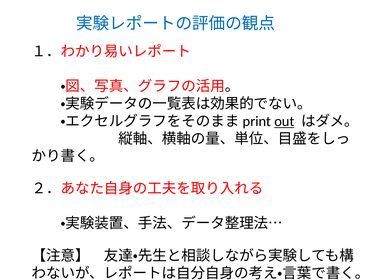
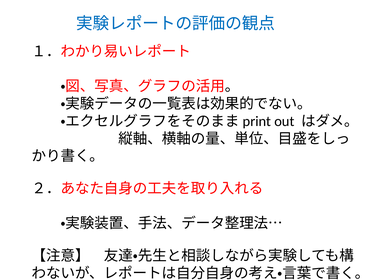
out underline: present -> none
